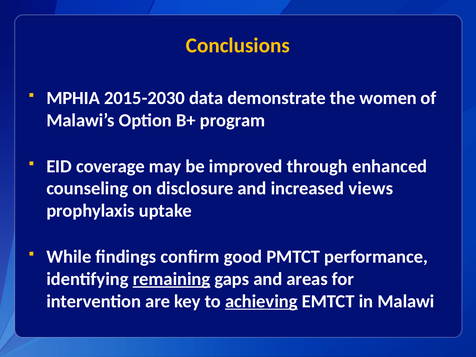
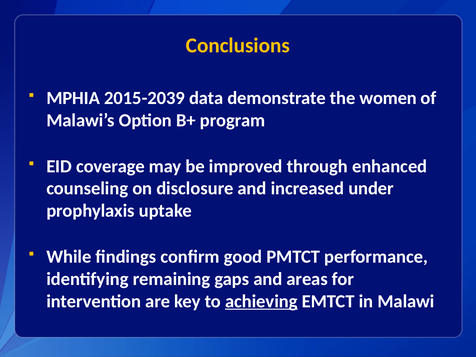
2015-2030: 2015-2030 -> 2015-2039
views: views -> under
remaining underline: present -> none
